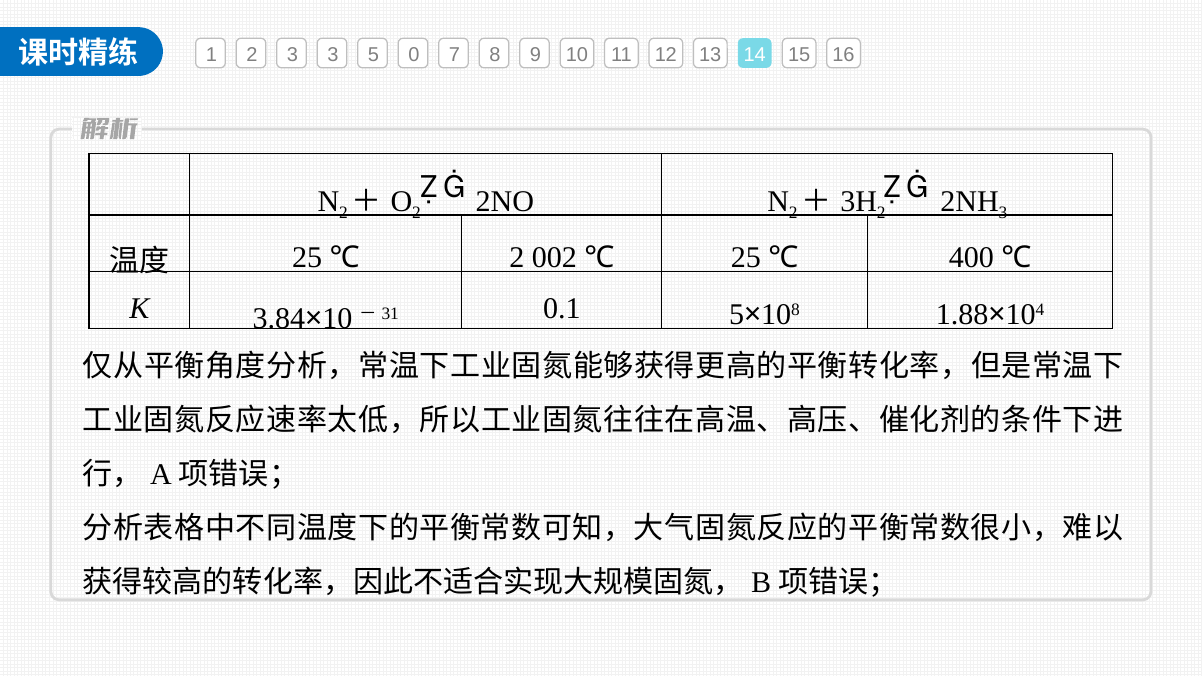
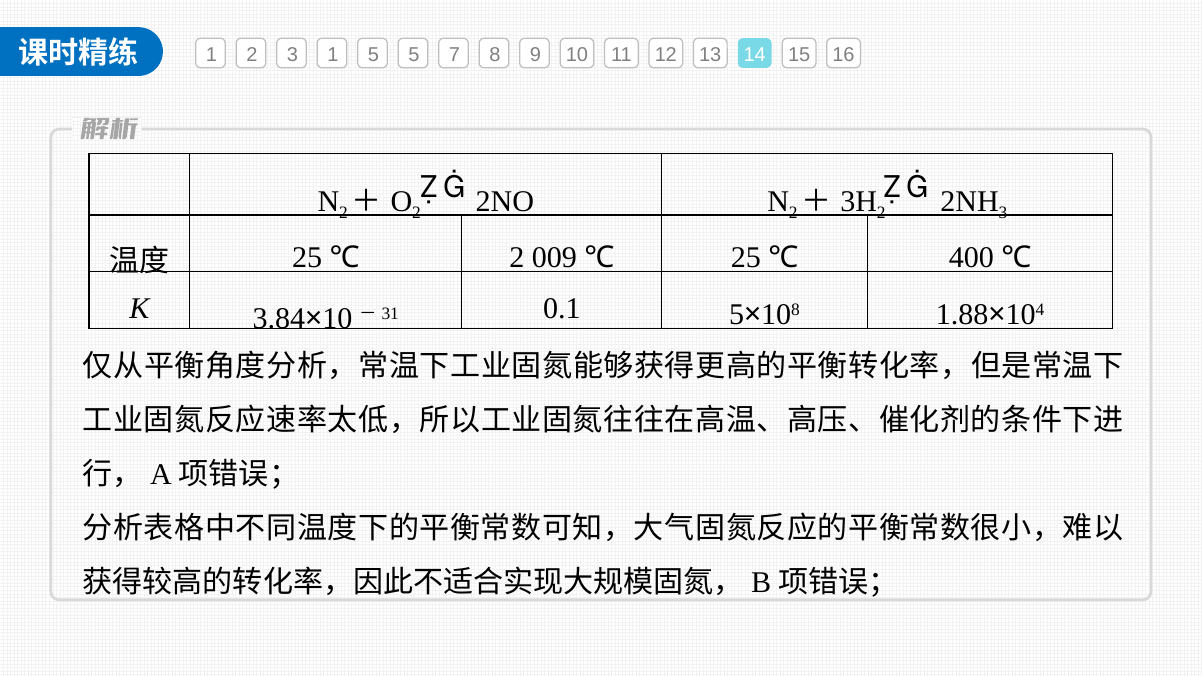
3 3: 3 -> 1
5 0: 0 -> 5
002: 002 -> 009
